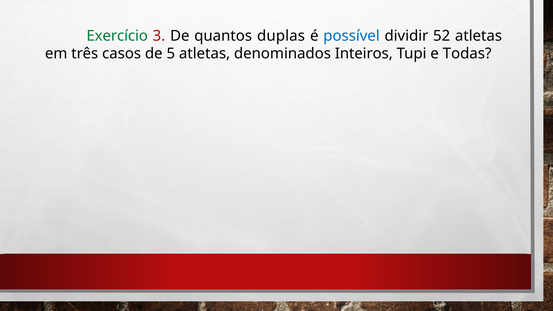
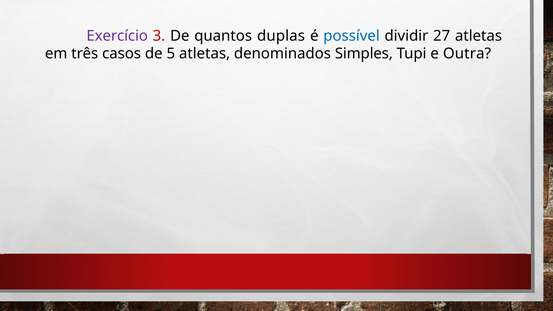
Exercício colour: green -> purple
52: 52 -> 27
Inteiros: Inteiros -> Simples
Todas: Todas -> Outra
